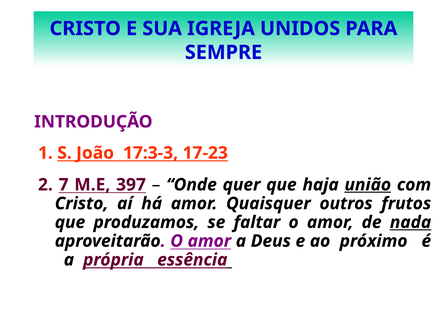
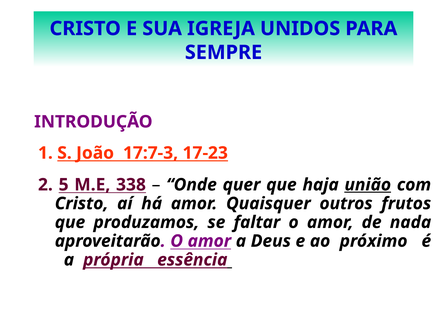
17:3-3: 17:3-3 -> 17:7-3
7: 7 -> 5
397: 397 -> 338
nada underline: present -> none
